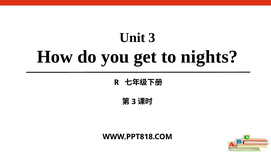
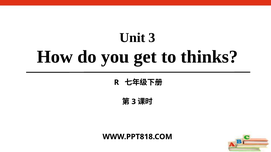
nights: nights -> thinks
